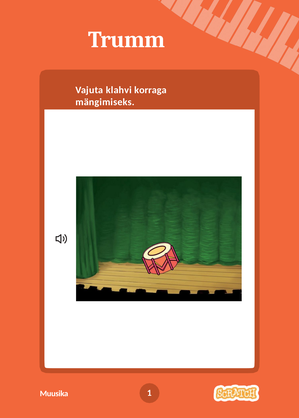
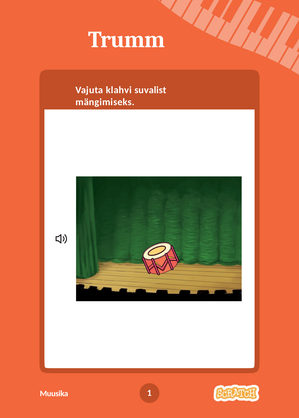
korraga: korraga -> suvalist
